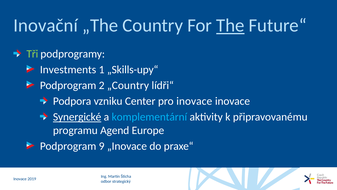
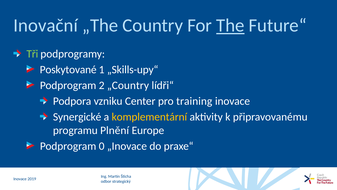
Investments: Investments -> Poskytované
pro inovace: inovace -> training
Synergické underline: present -> none
komplementární colour: light blue -> yellow
Agend: Agend -> Plnění
9: 9 -> 0
